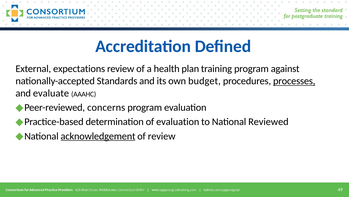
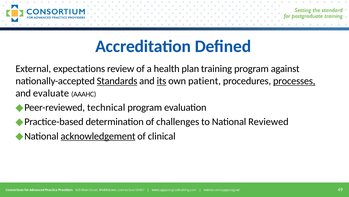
Standards underline: none -> present
its underline: none -> present
budget: budget -> patient
concerns: concerns -> technical
of evaluation: evaluation -> challenges
of review: review -> clinical
